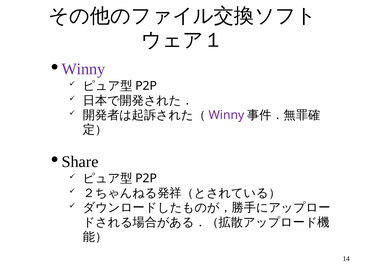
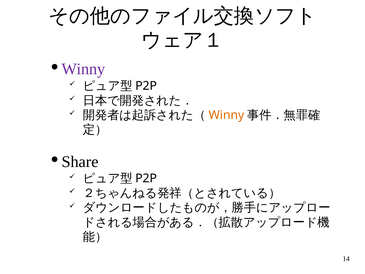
Winny at (226, 115) colour: purple -> orange
